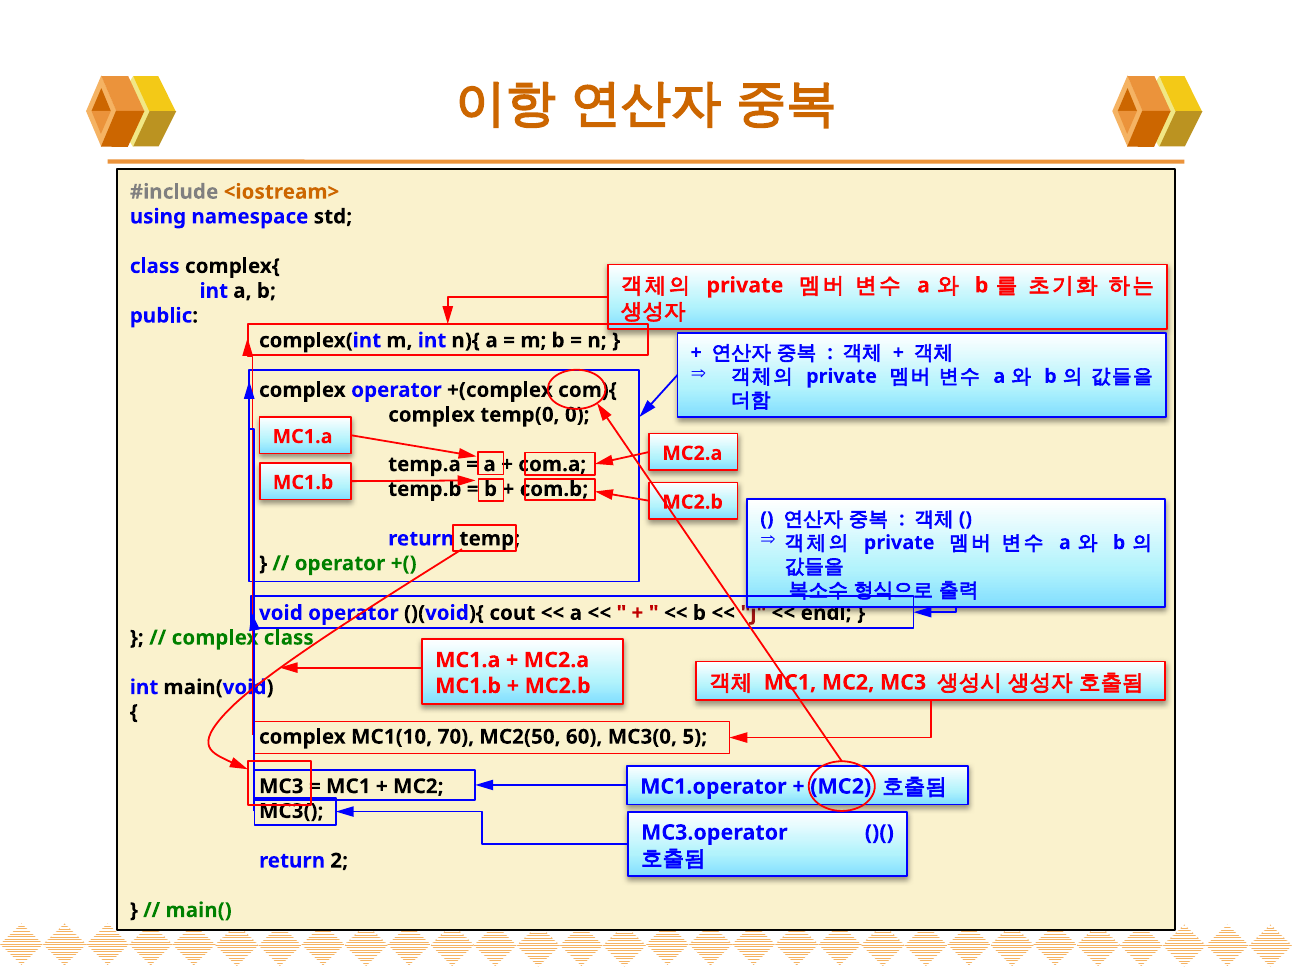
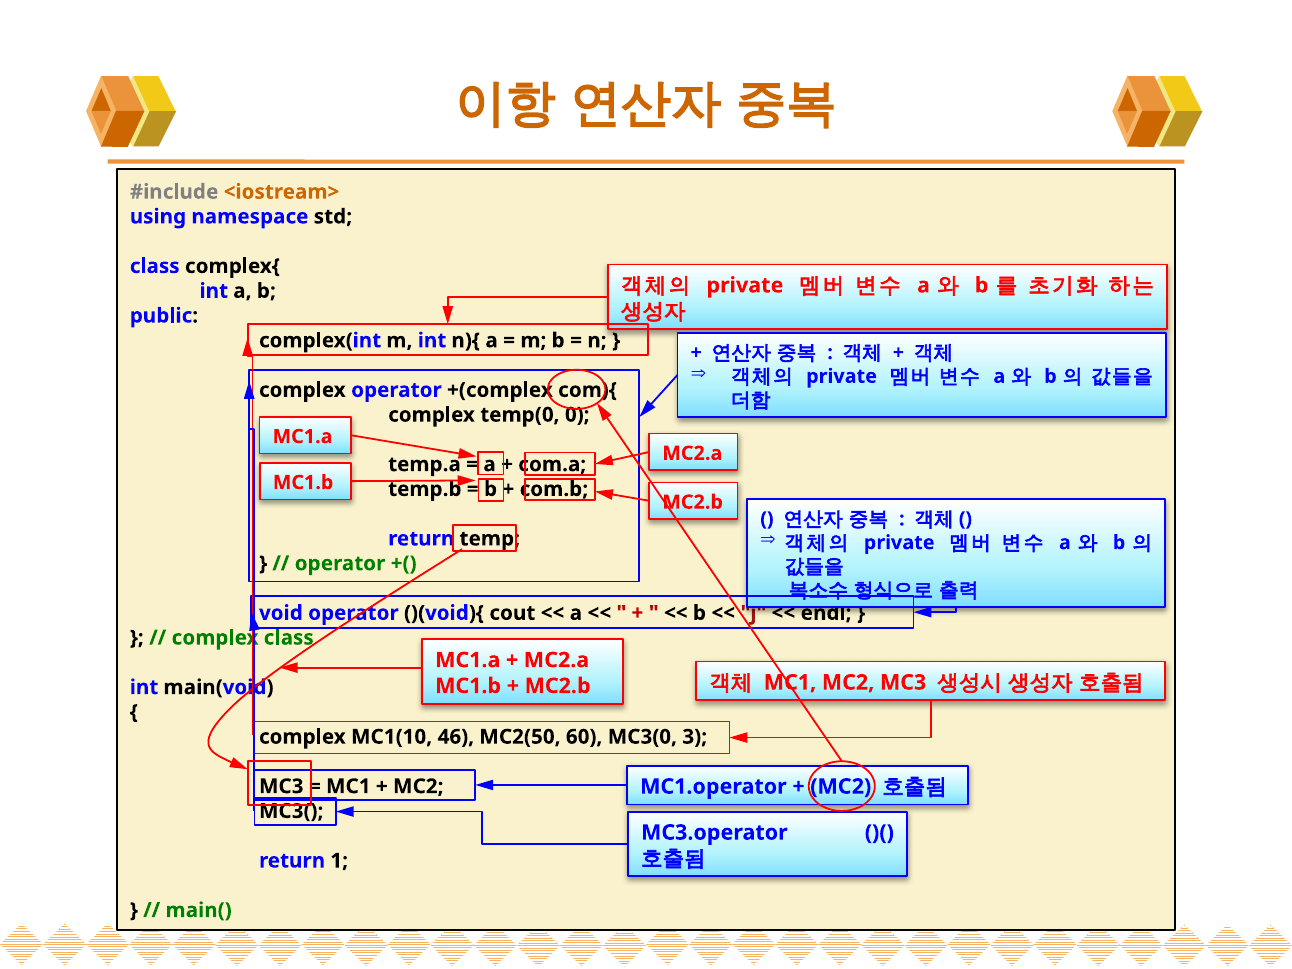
70: 70 -> 46
5: 5 -> 3
2: 2 -> 1
